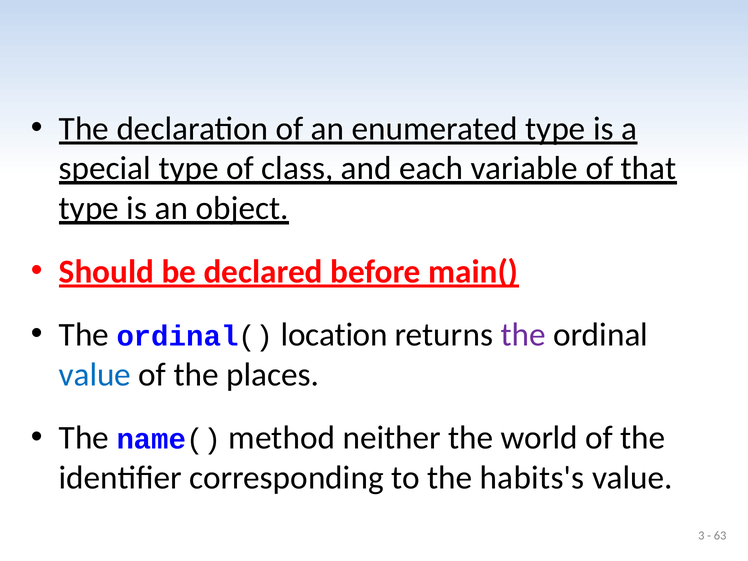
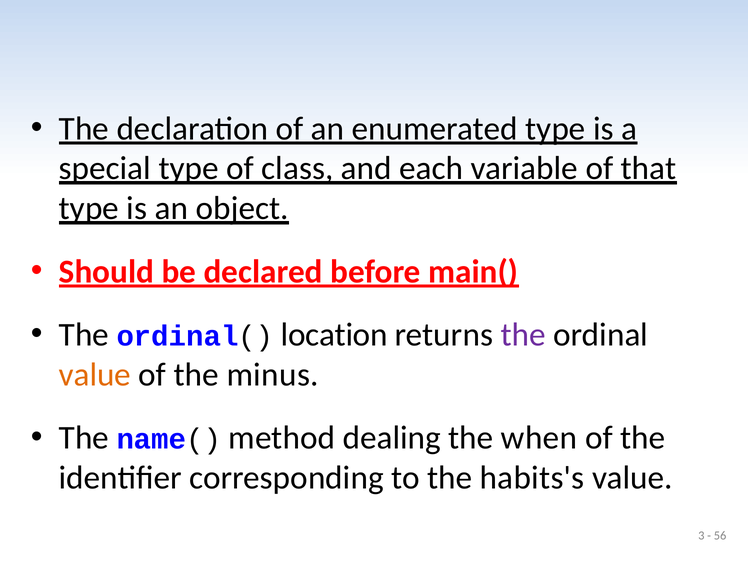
value at (95, 375) colour: blue -> orange
places: places -> minus
neither: neither -> dealing
world: world -> when
63: 63 -> 56
